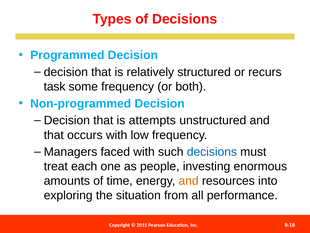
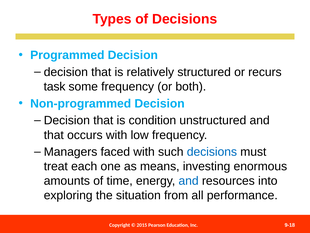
attempts: attempts -> condition
people: people -> means
and at (189, 181) colour: orange -> blue
